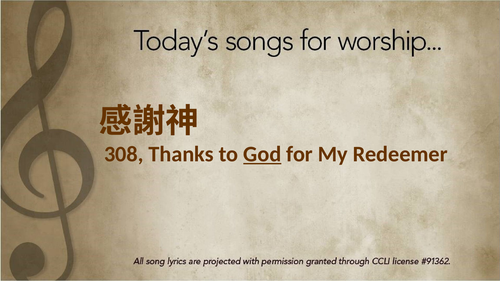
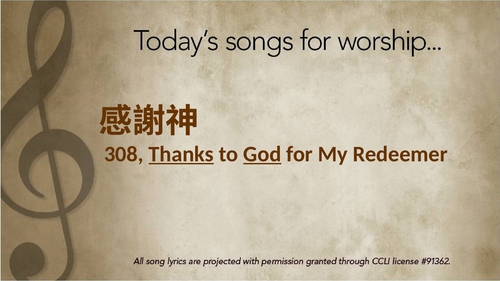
Thanks underline: none -> present
